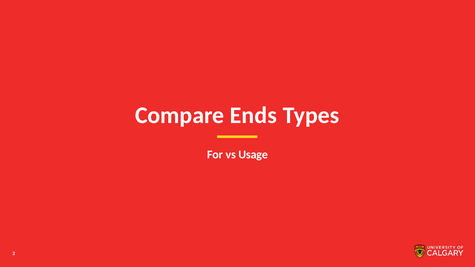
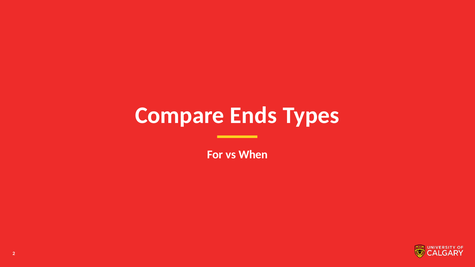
Usage: Usage -> When
